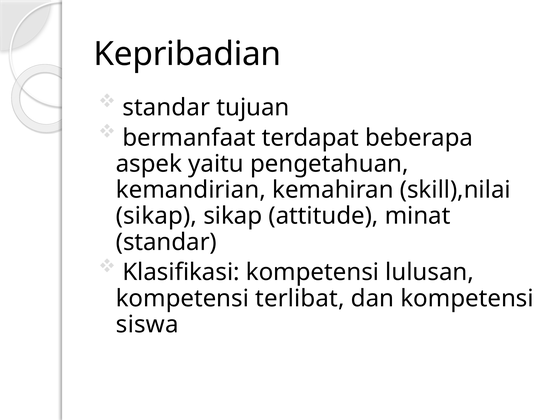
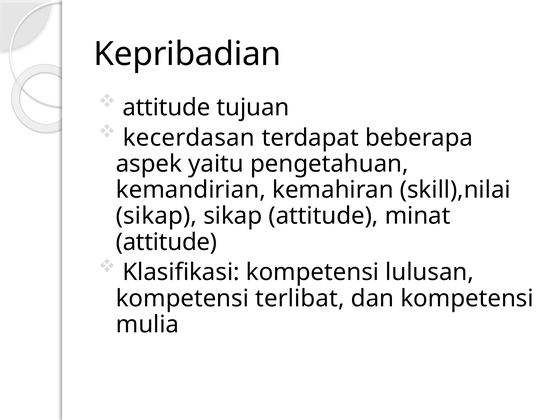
standar at (166, 108): standar -> attitude
bermanfaat: bermanfaat -> kecerdasan
standar at (166, 242): standar -> attitude
siswa: siswa -> mulia
